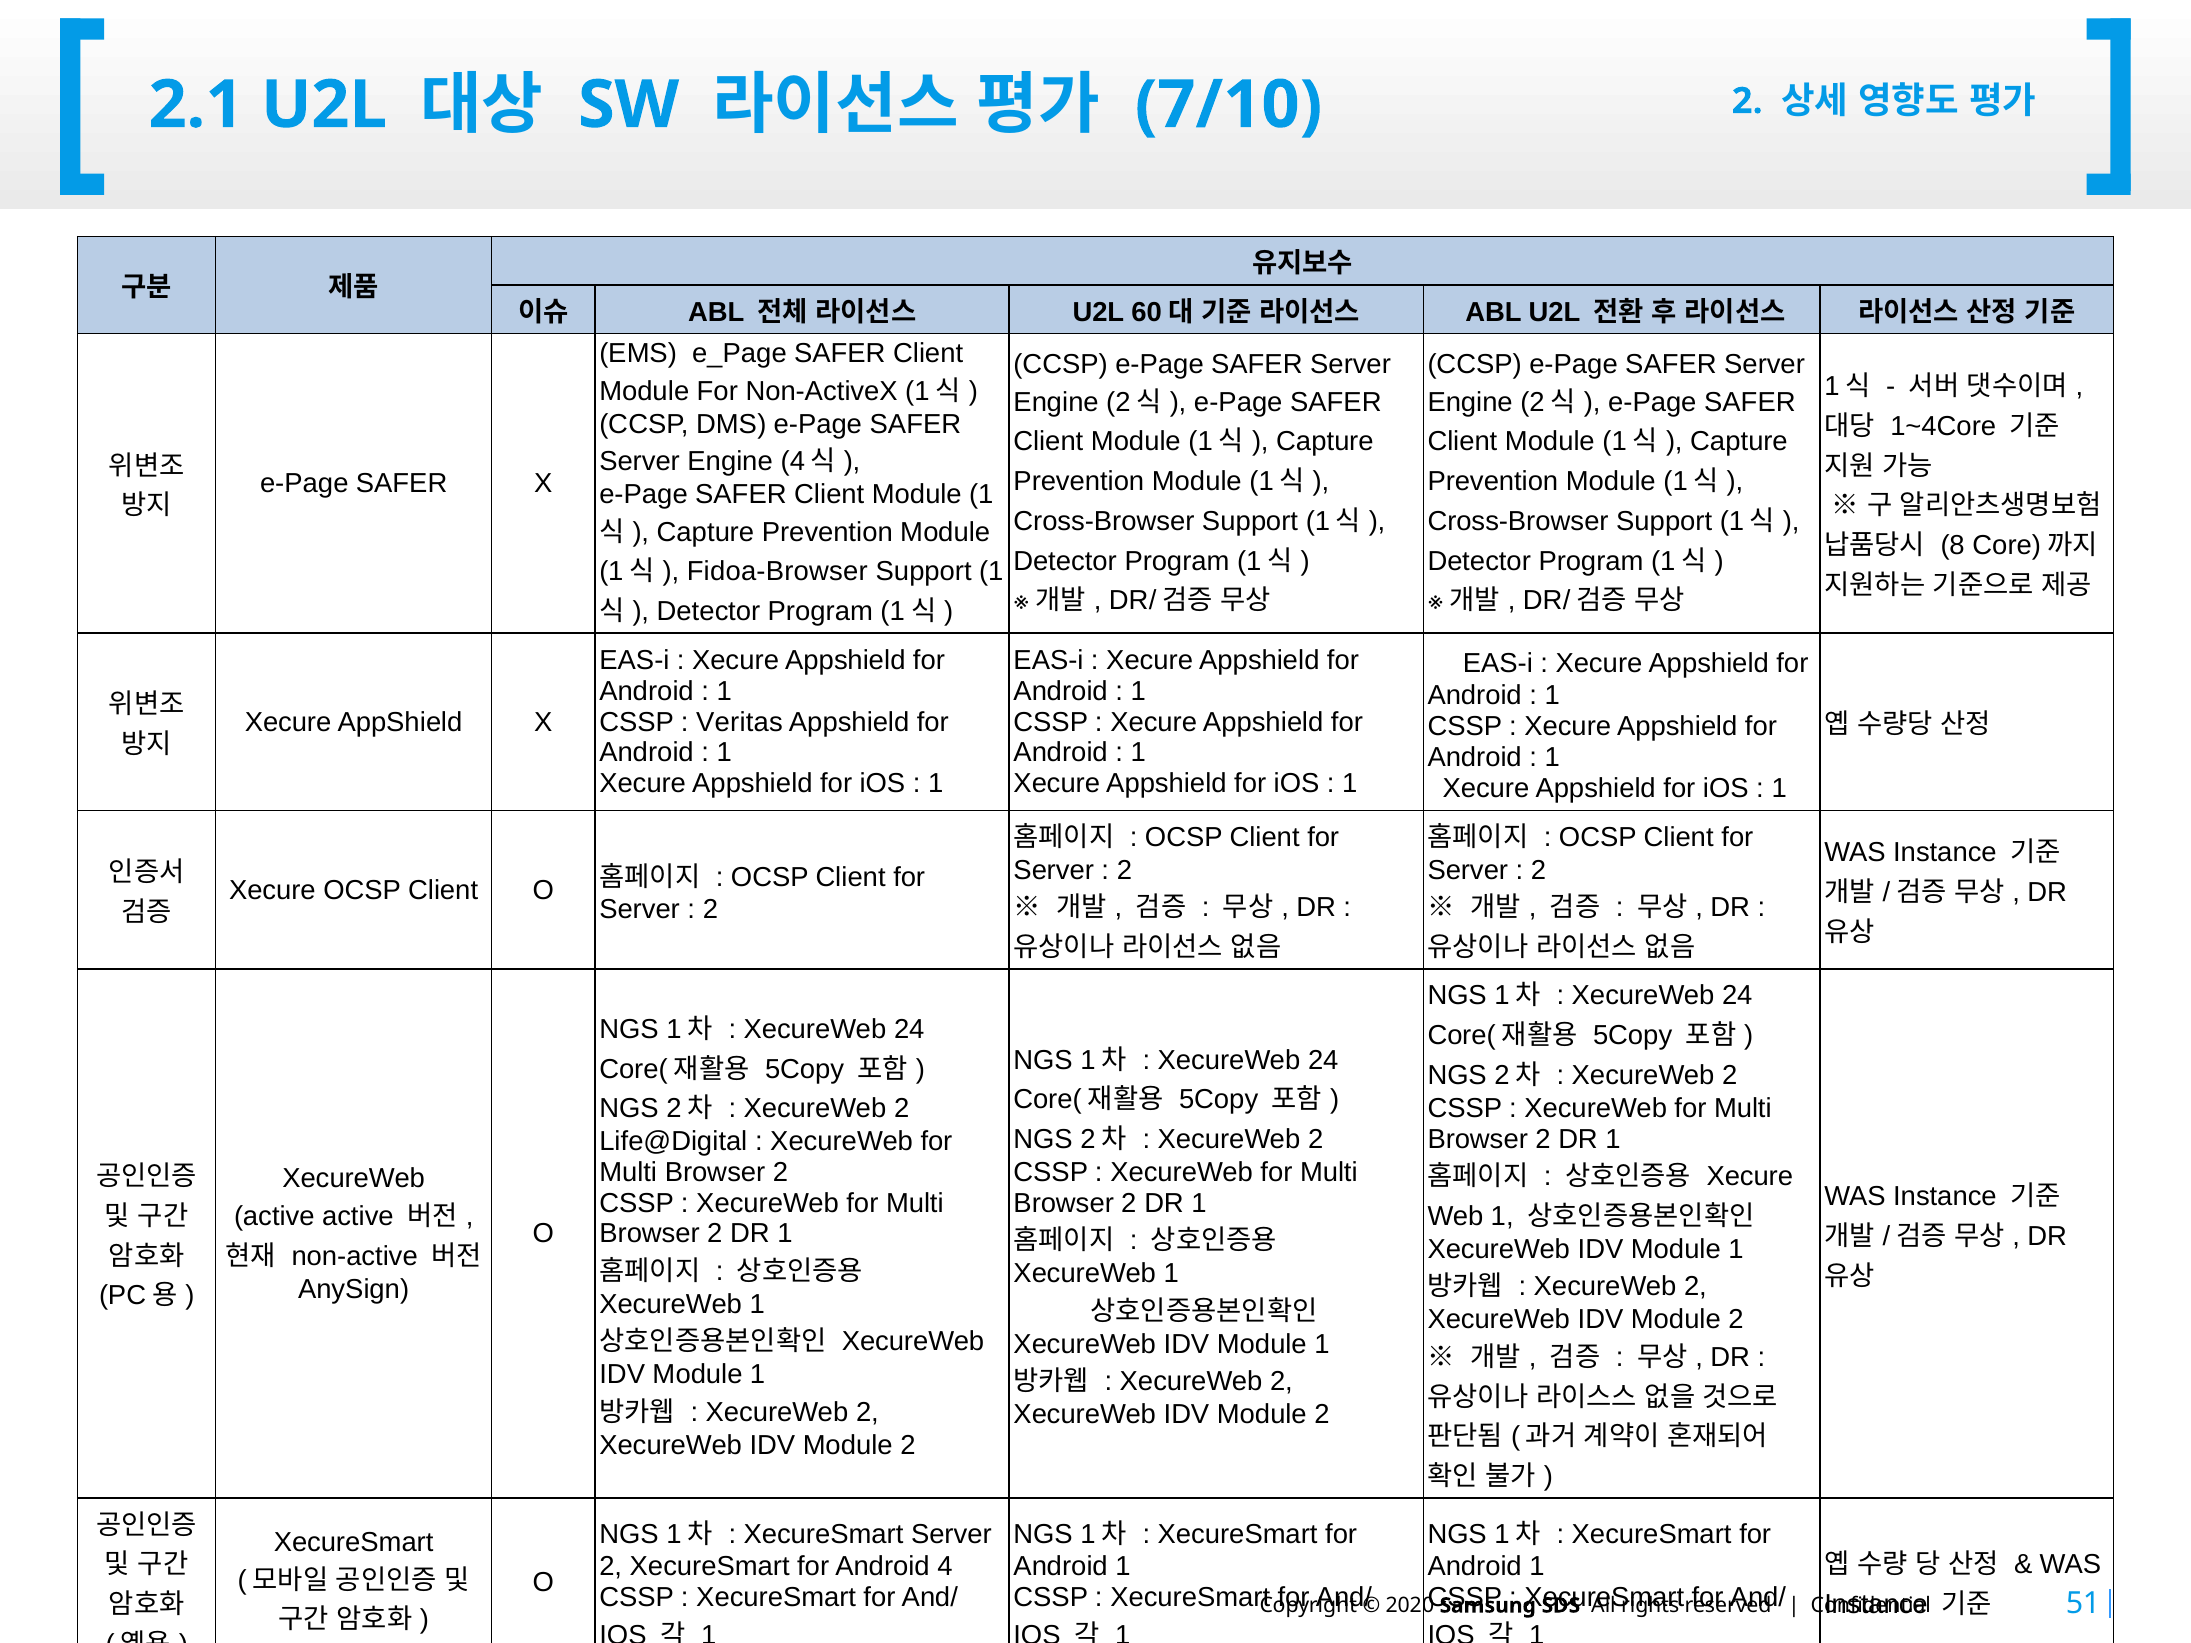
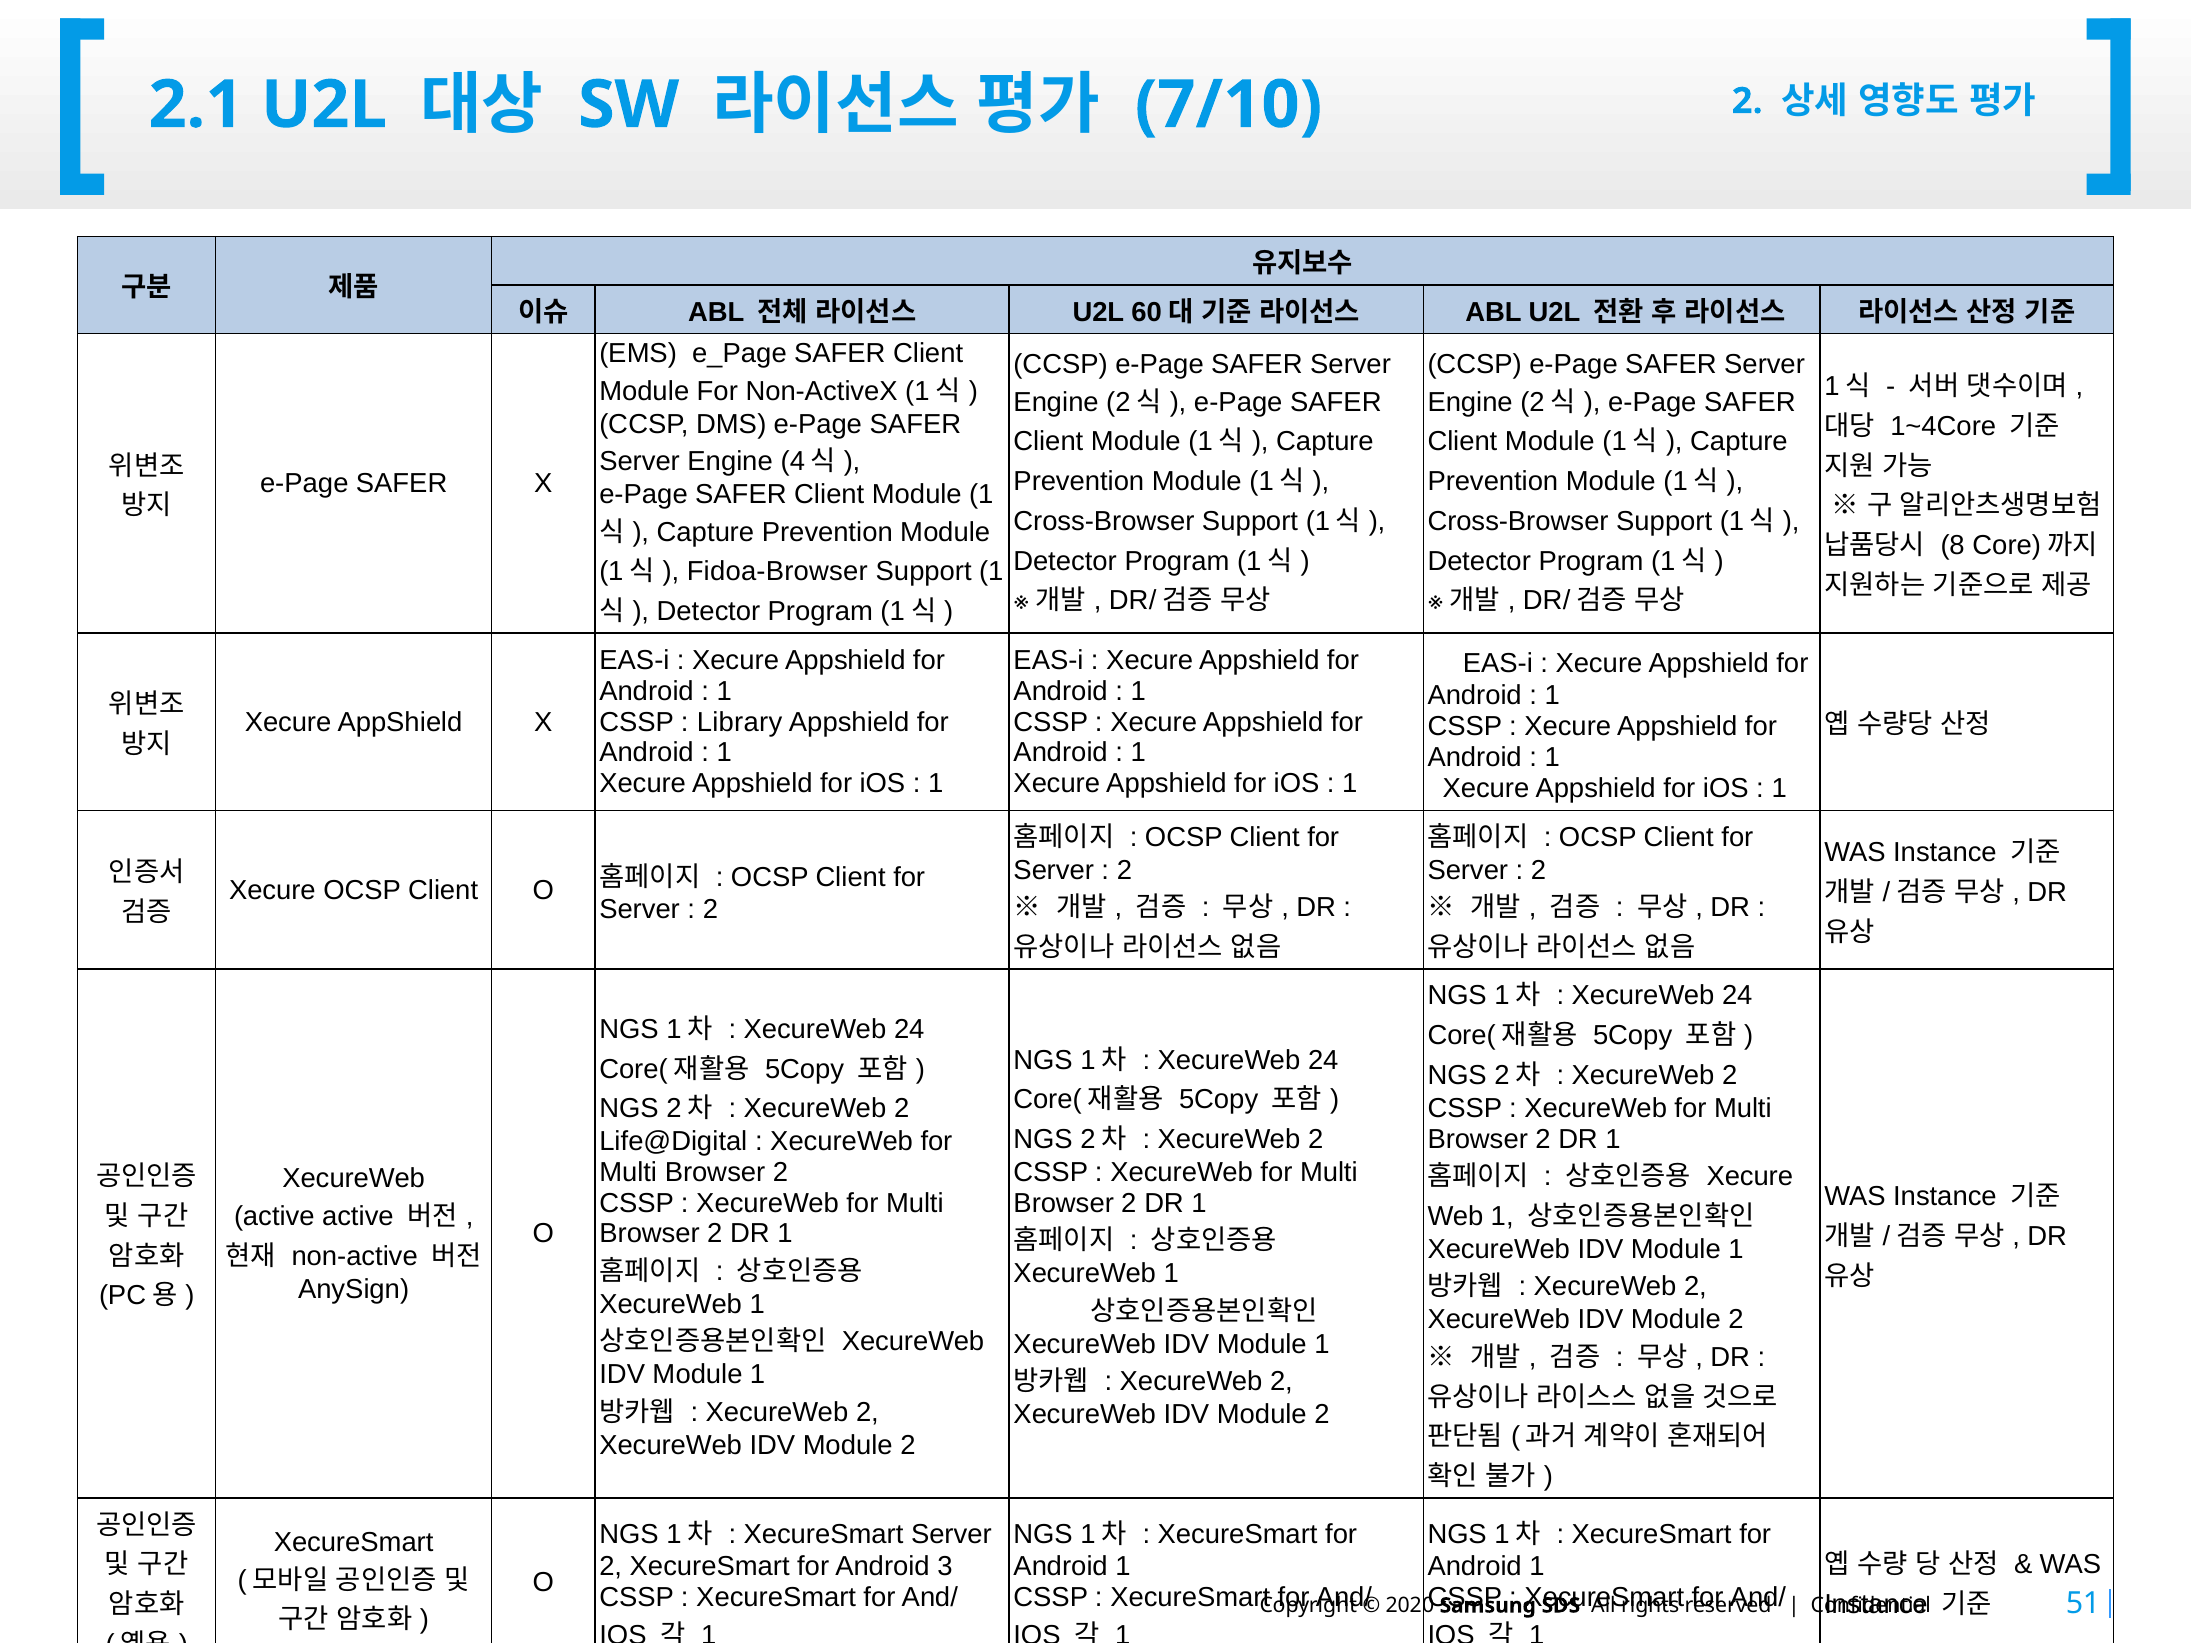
Veritas: Veritas -> Library
4: 4 -> 3
